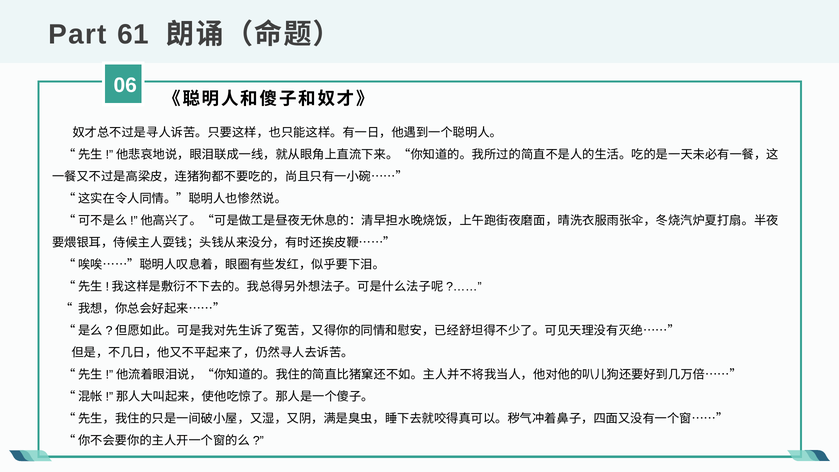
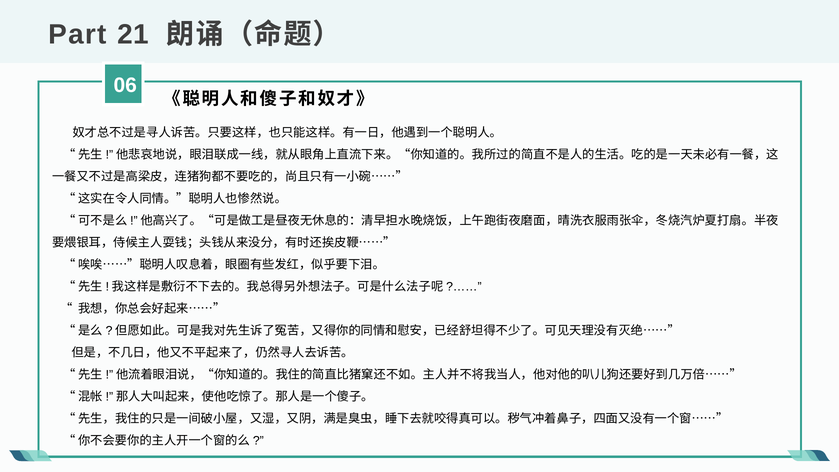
61: 61 -> 21
